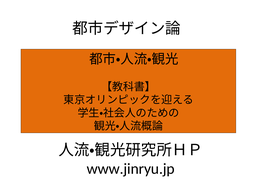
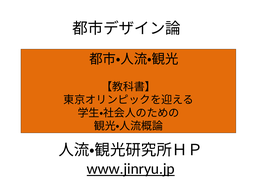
www.jinryu.jp underline: none -> present
